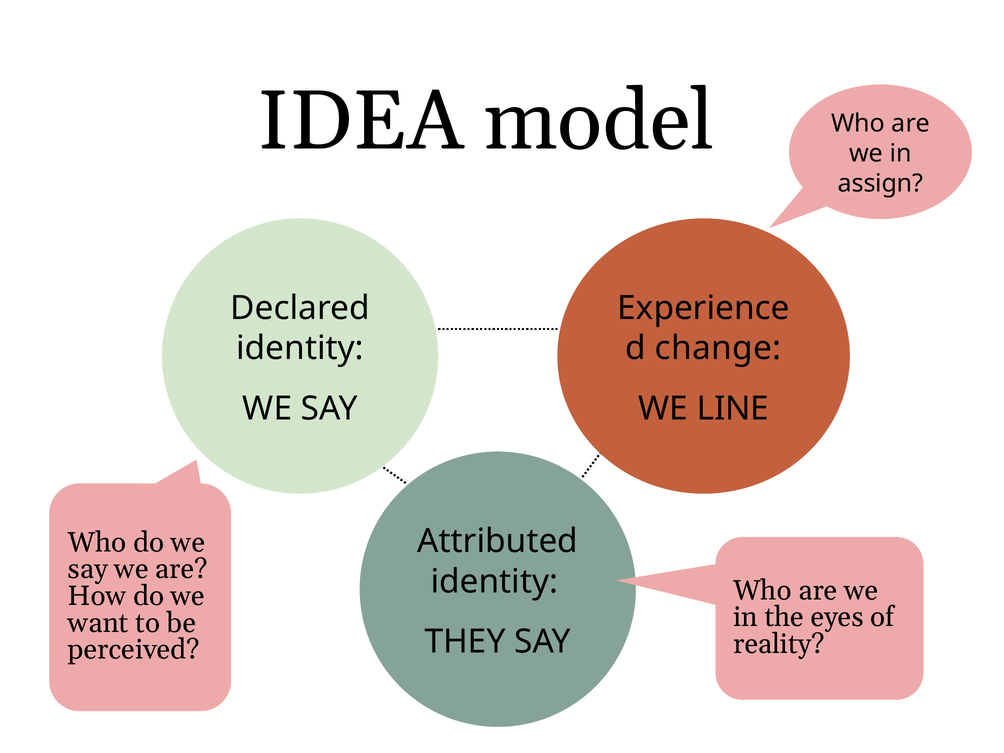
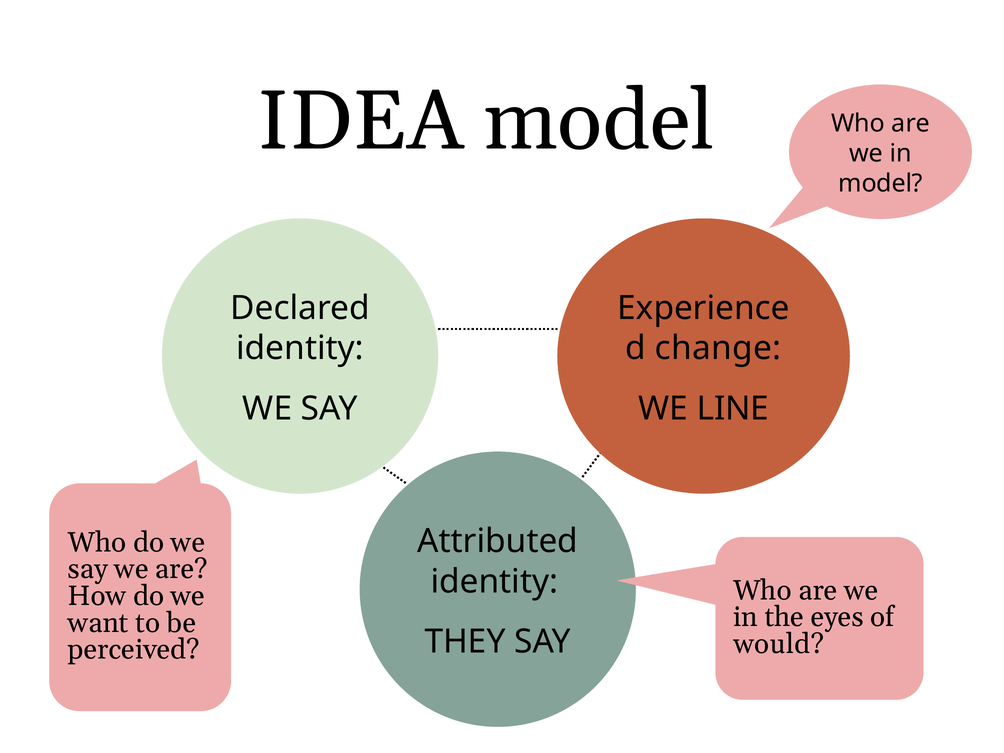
assign at (880, 184): assign -> model
reality: reality -> would
